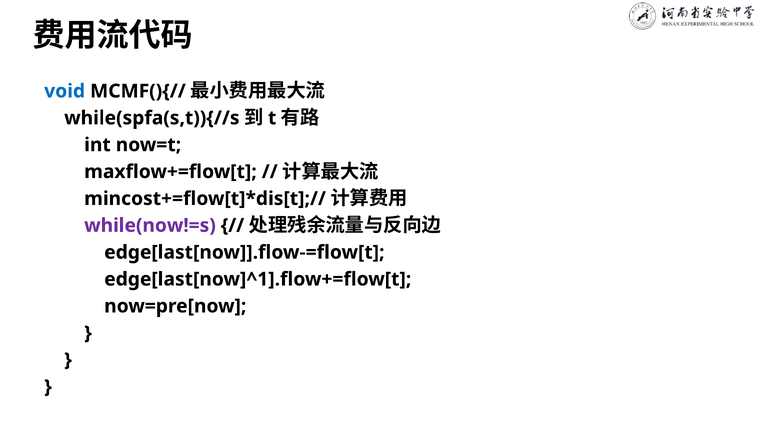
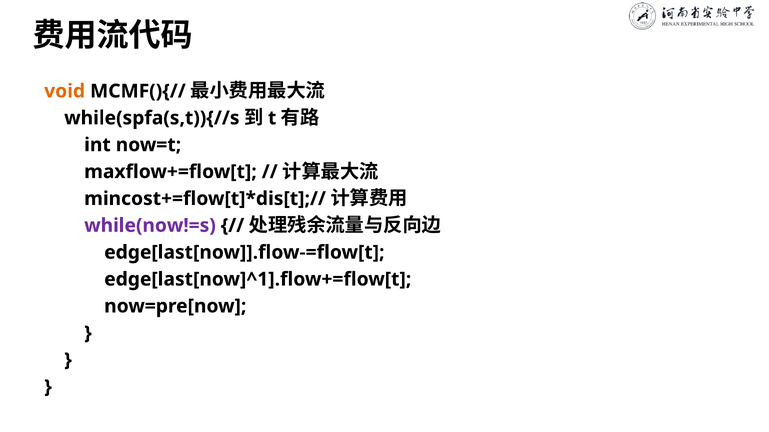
void colour: blue -> orange
